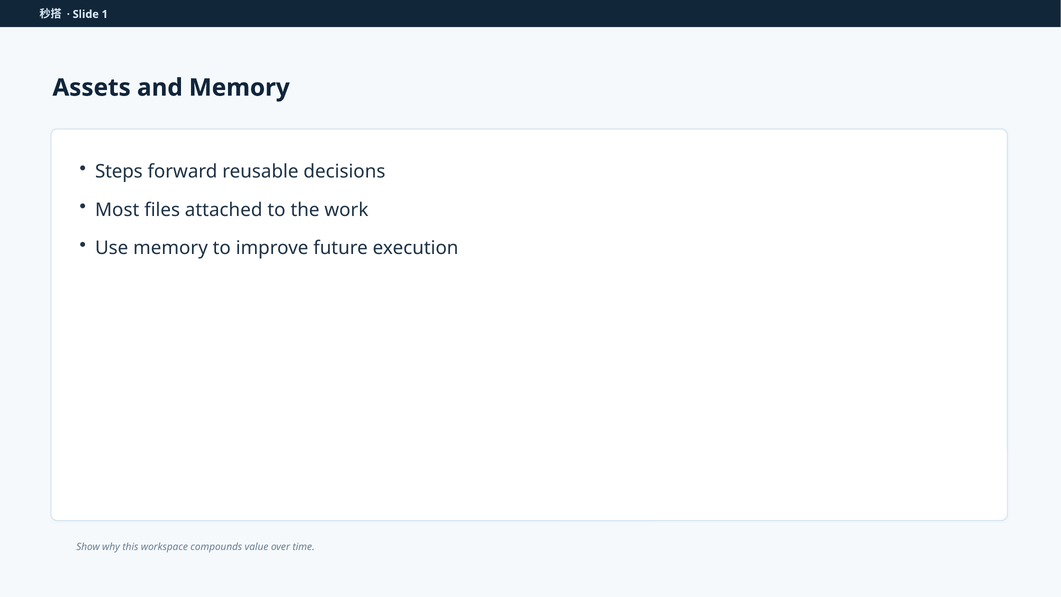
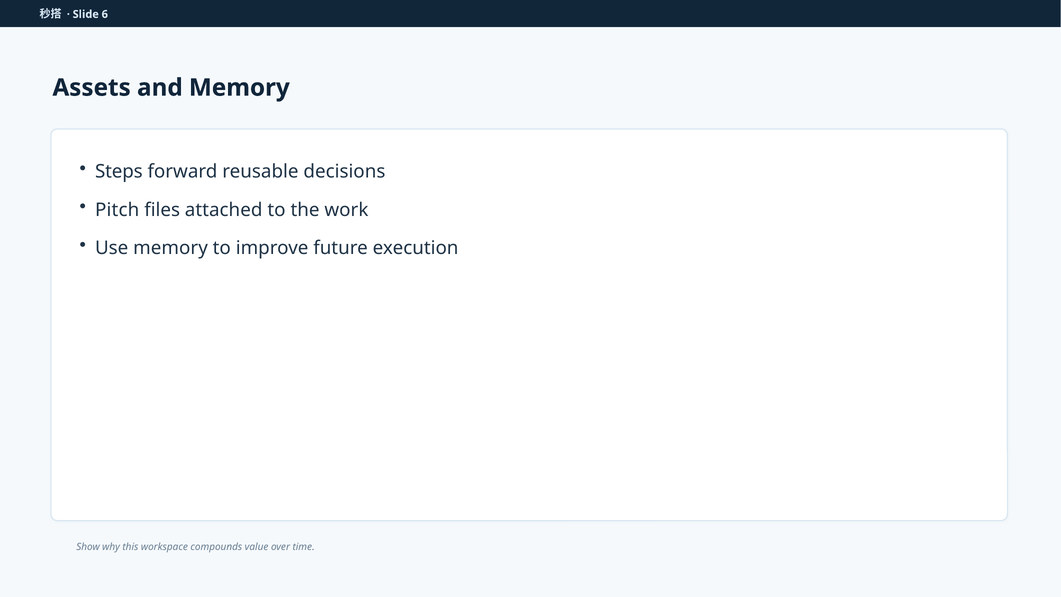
1: 1 -> 6
Most: Most -> Pitch
